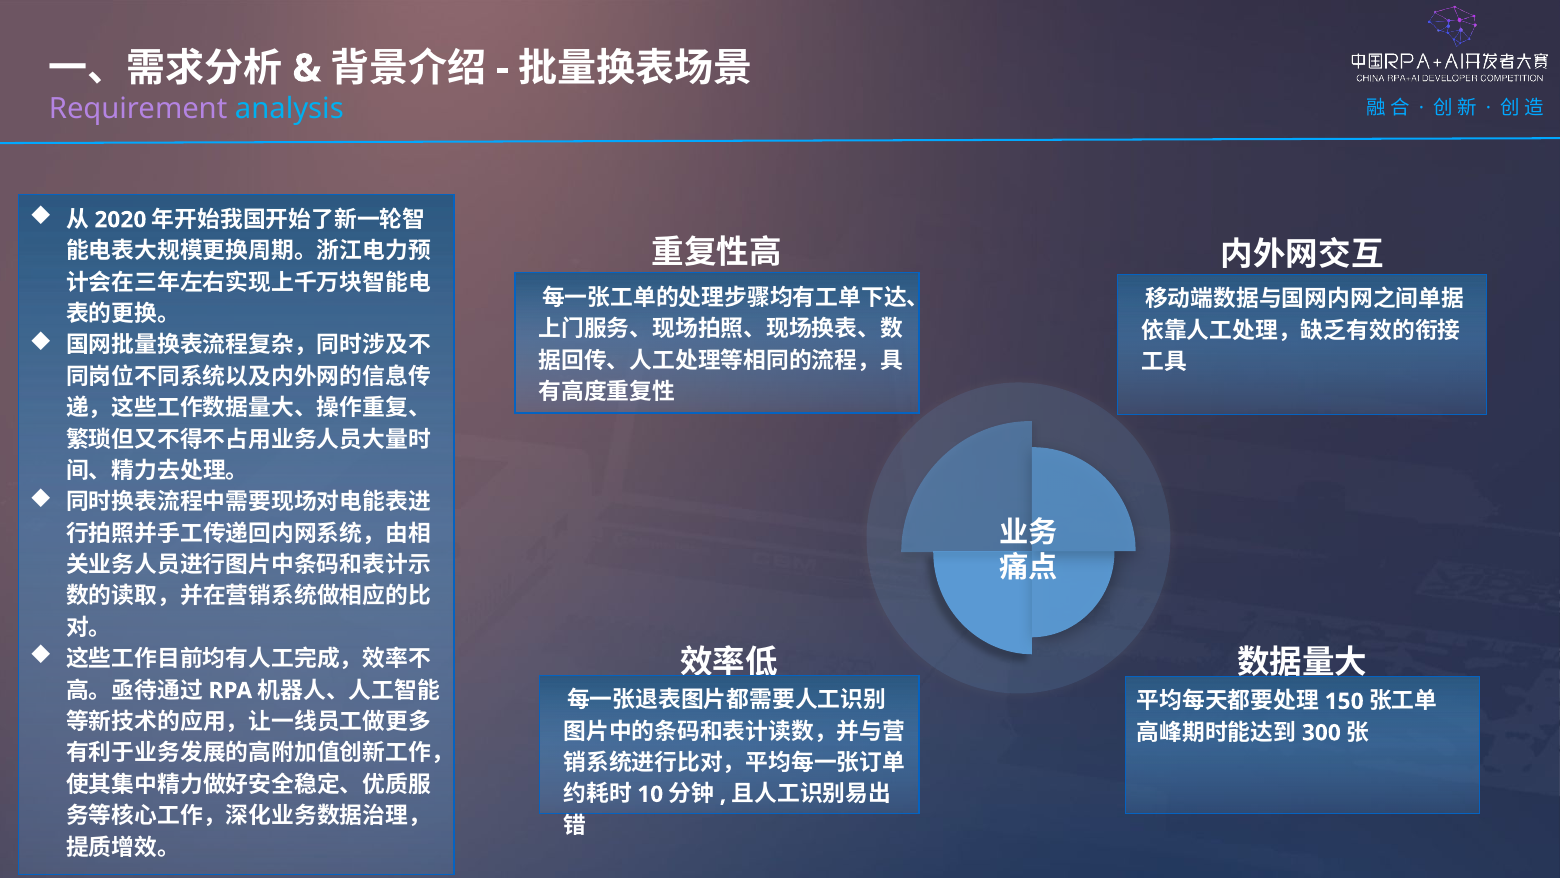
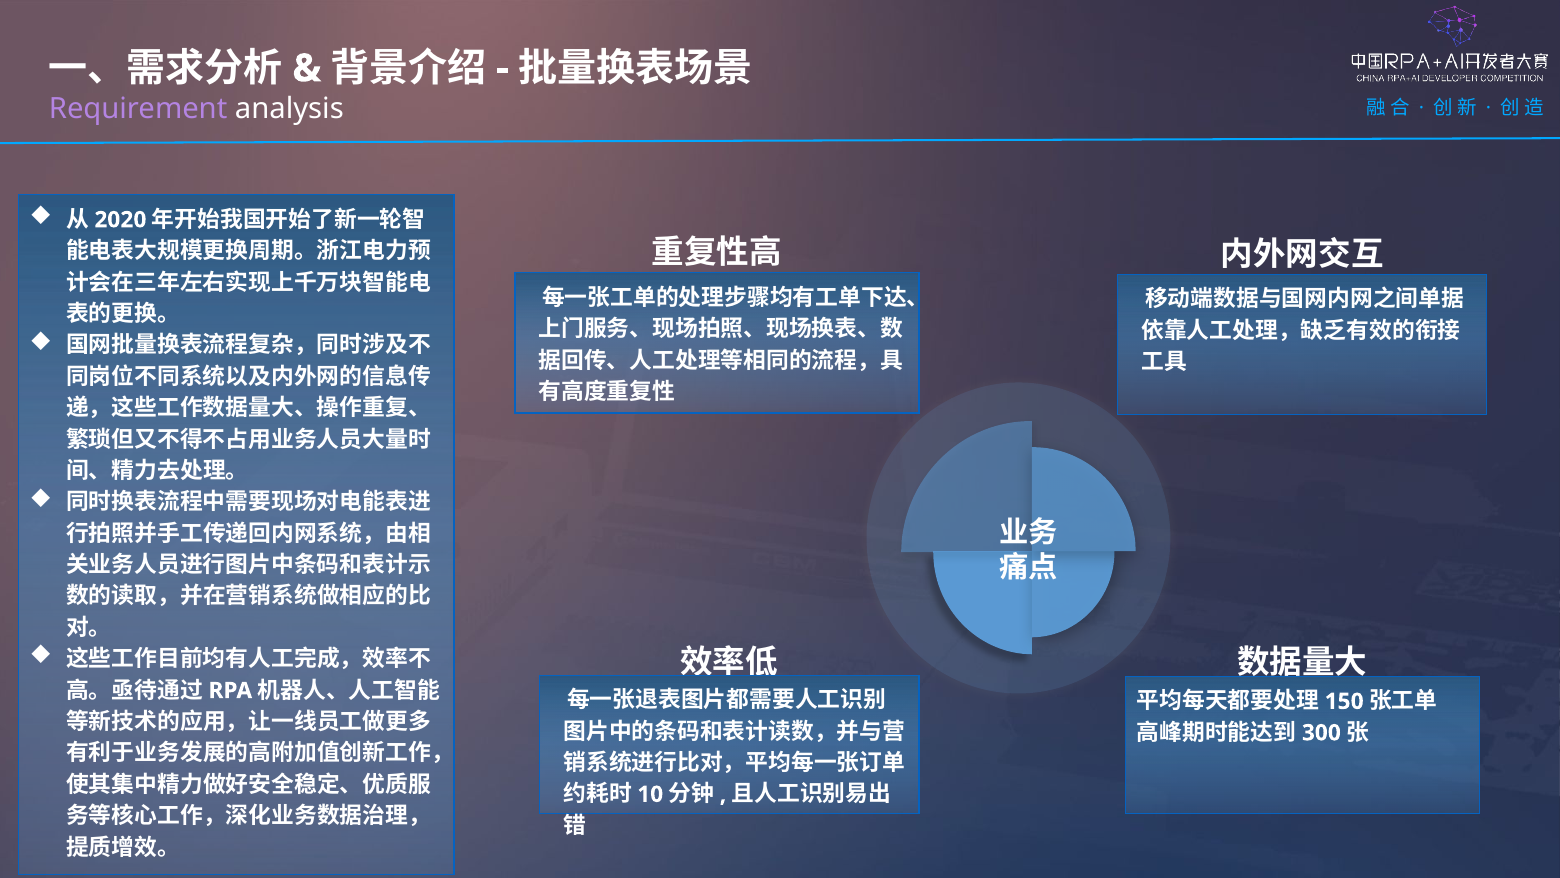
analysis colour: light blue -> white
